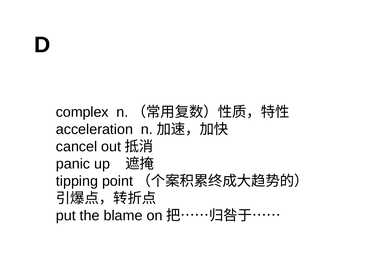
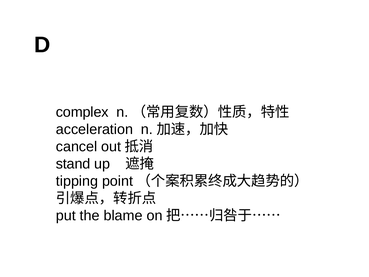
panic: panic -> stand
